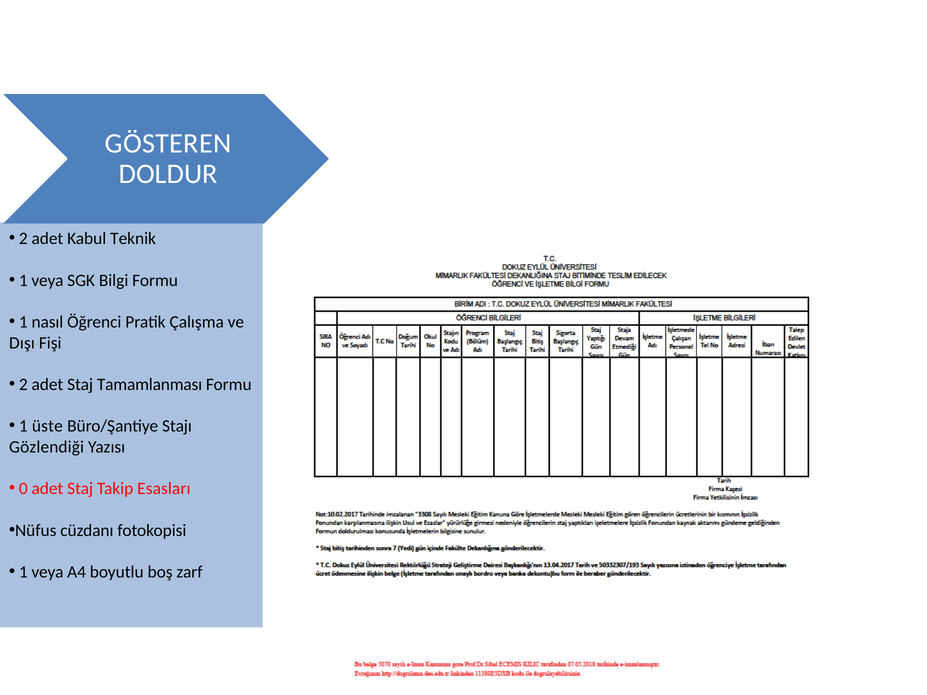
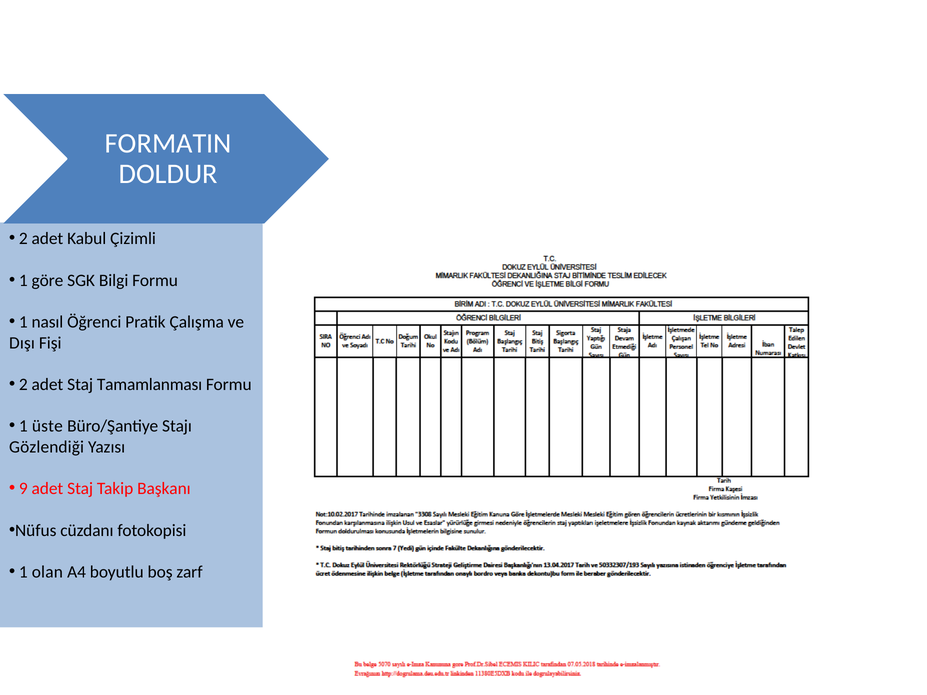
GÖSTEREN: GÖSTEREN -> FORMATIN
Teknik: Teknik -> Çizimli
veya at (48, 280): veya -> göre
0: 0 -> 9
Esasları: Esasları -> Başkanı
veya at (48, 572): veya -> olan
